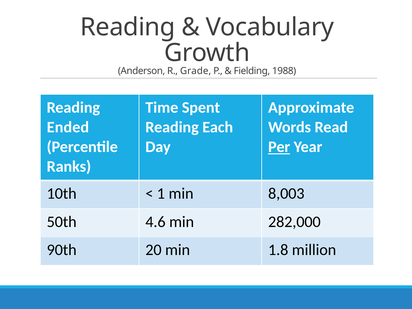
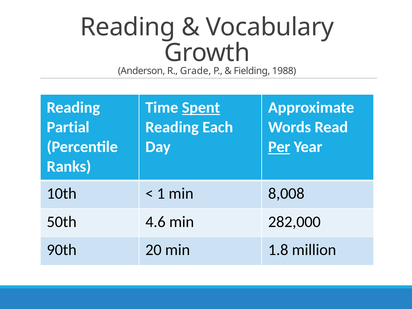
Spent underline: none -> present
Ended: Ended -> Partial
8,003: 8,003 -> 8,008
